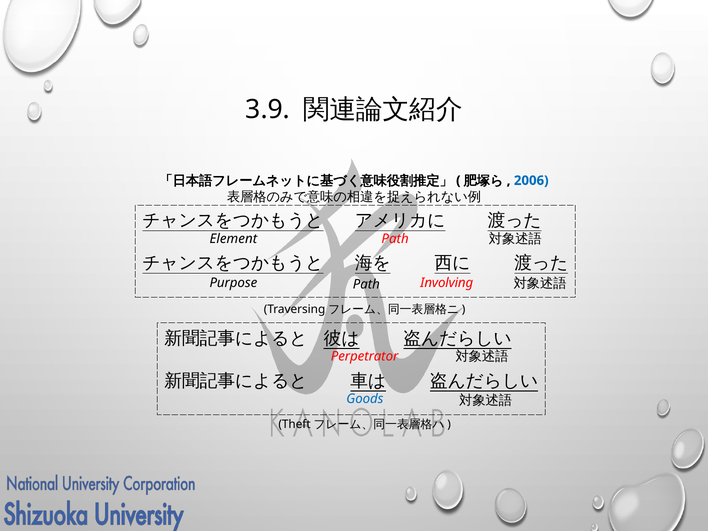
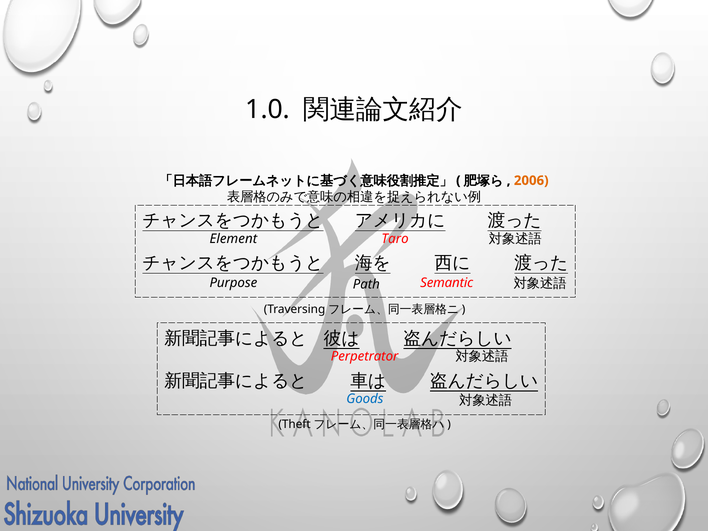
3.9: 3.9 -> 1.0
2006 colour: blue -> orange
Path at (395, 239): Path -> Taro
Involving: Involving -> Semantic
